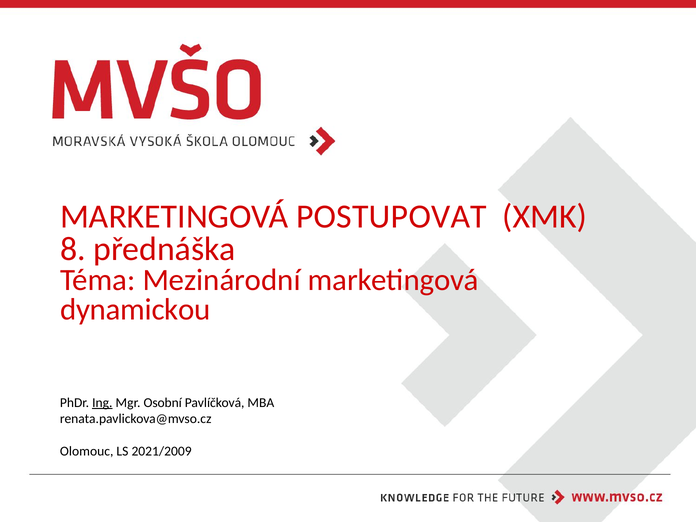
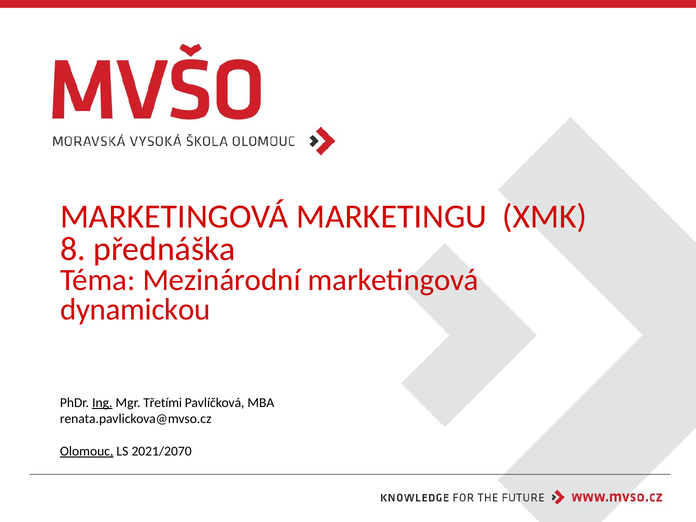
POSTUPOVAT: POSTUPOVAT -> MARKETINGU
Osobní: Osobní -> Třetími
Olomouc underline: none -> present
2021/2009: 2021/2009 -> 2021/2070
